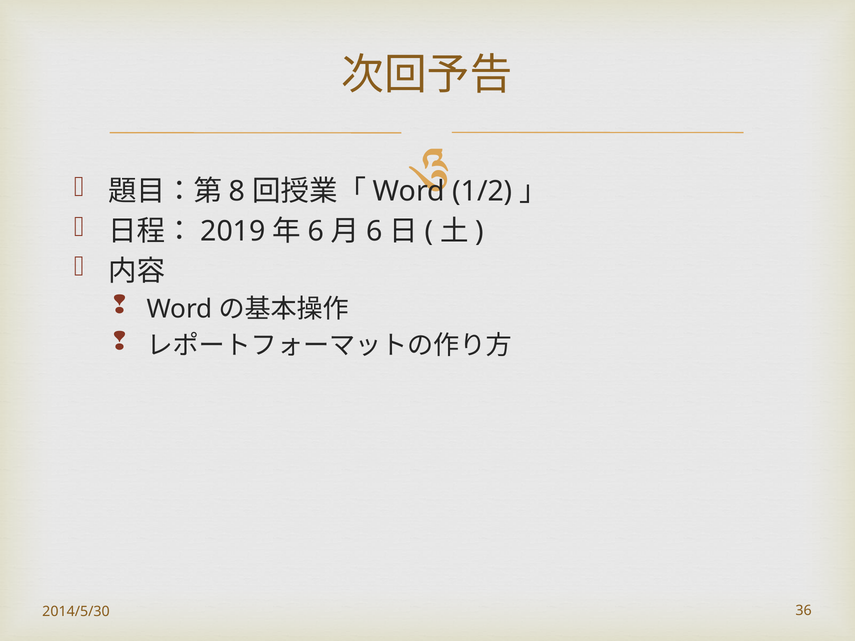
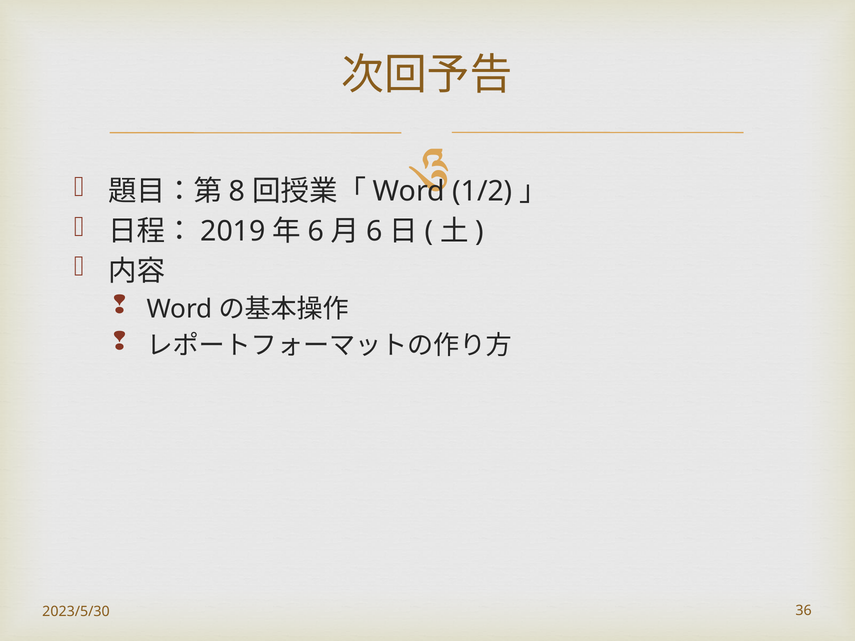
2014/5/30: 2014/5/30 -> 2023/5/30
